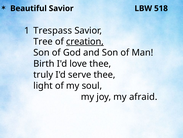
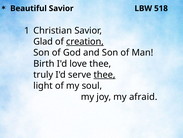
Trespass: Trespass -> Christian
Tree: Tree -> Glad
thee at (105, 74) underline: none -> present
